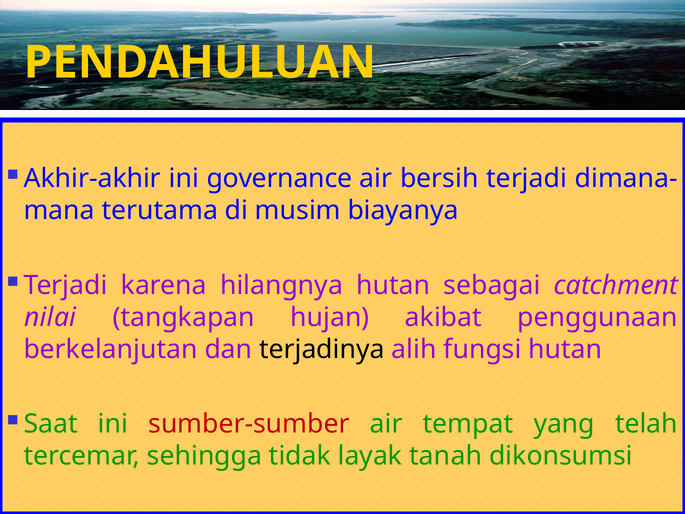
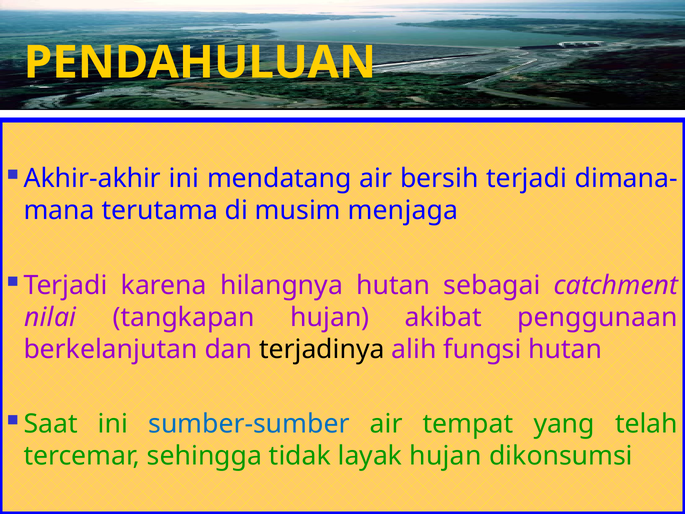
governance: governance -> mendatang
biayanya: biayanya -> menjaga
sumber-sumber colour: red -> blue
layak tanah: tanah -> hujan
